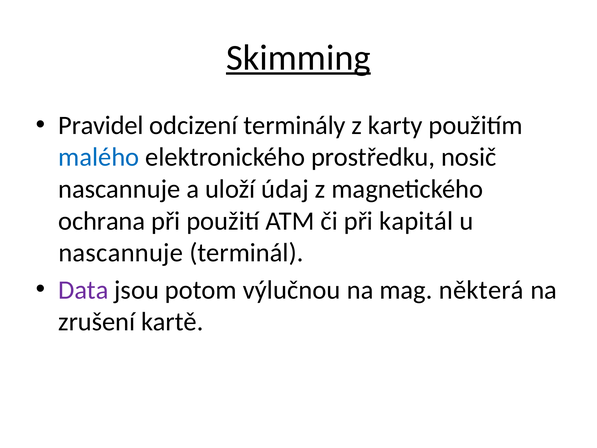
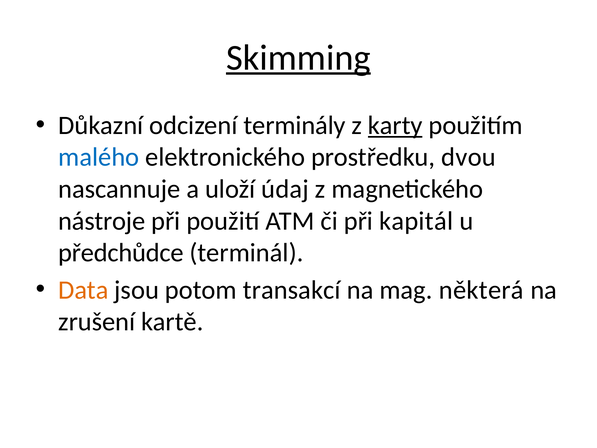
Pravidel: Pravidel -> Důkazní
karty underline: none -> present
nosič: nosič -> dvou
ochrana: ochrana -> nástroje
nascannuje at (121, 253): nascannuje -> předchůdce
Data colour: purple -> orange
výlučnou: výlučnou -> transakcí
